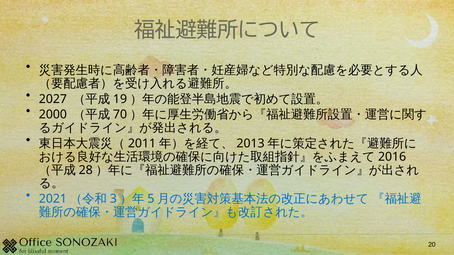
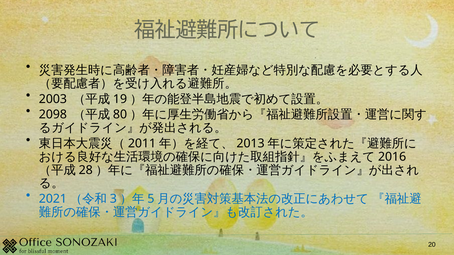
2027: 2027 -> 2003
2000: 2000 -> 2098
70: 70 -> 80
